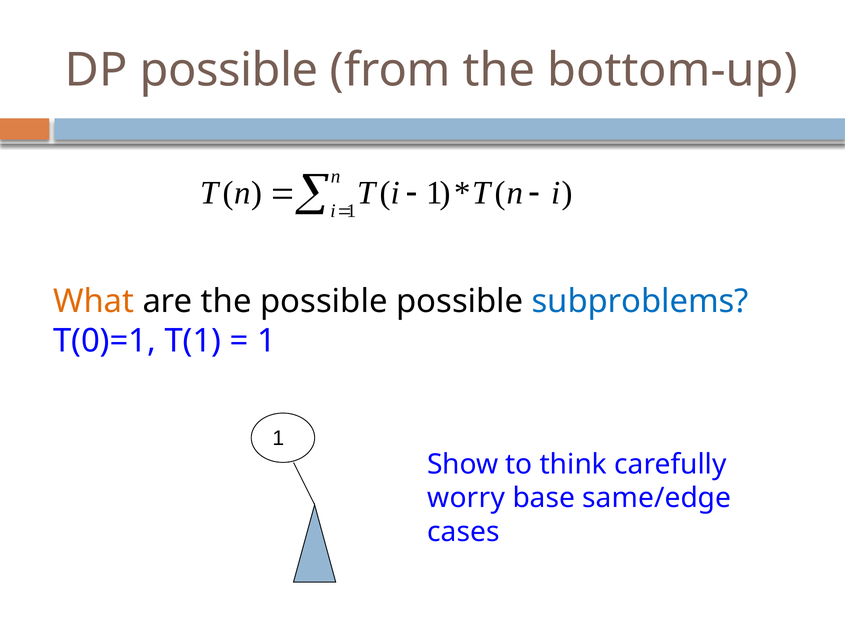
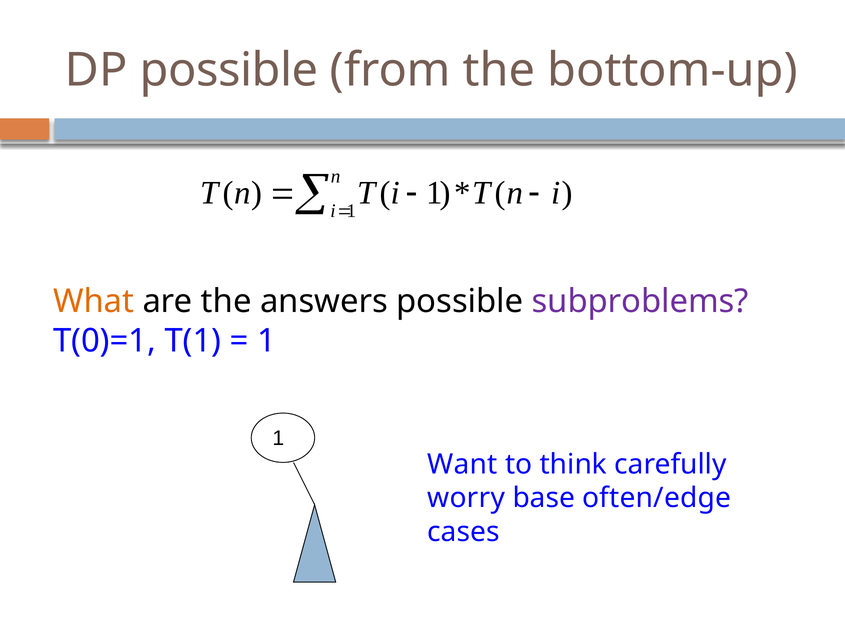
the possible: possible -> answers
subproblems colour: blue -> purple
Show: Show -> Want
same/edge: same/edge -> often/edge
